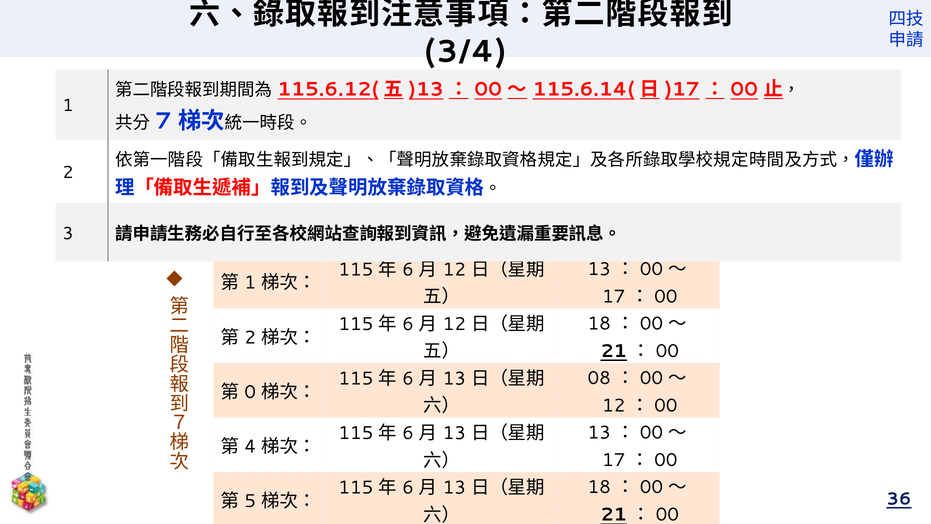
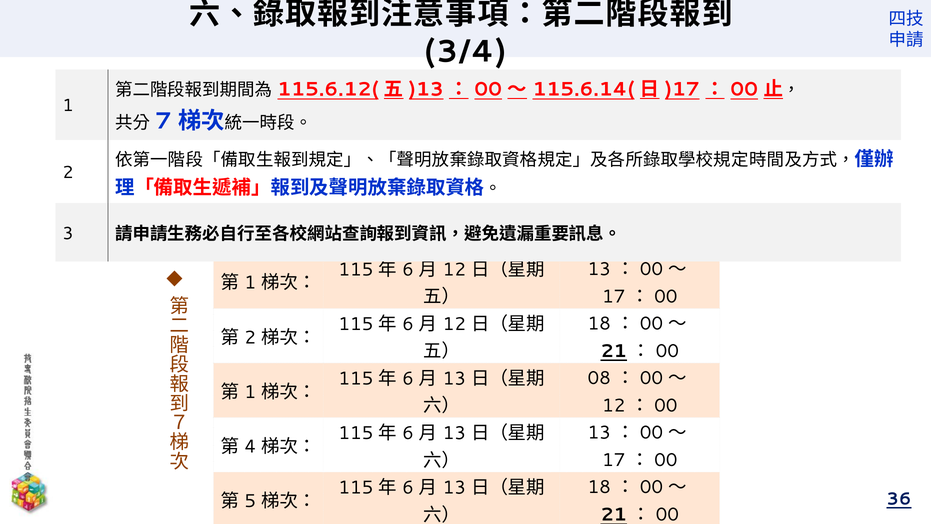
0 at (250, 392): 0 -> 1
